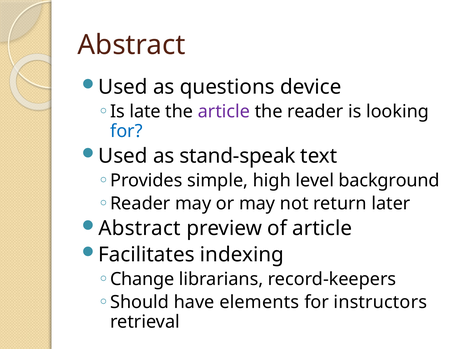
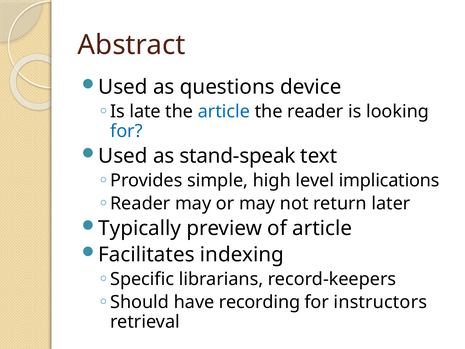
article at (224, 112) colour: purple -> blue
background: background -> implications
Abstract at (140, 228): Abstract -> Typically
Change: Change -> Specific
elements: elements -> recording
